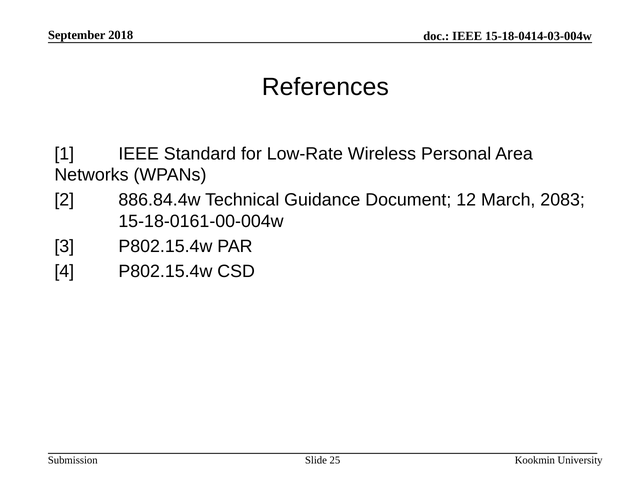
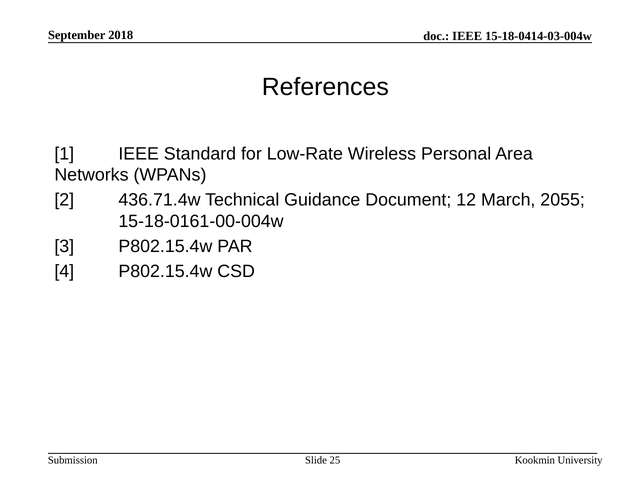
886.84.4w: 886.84.4w -> 436.71.4w
2083: 2083 -> 2055
